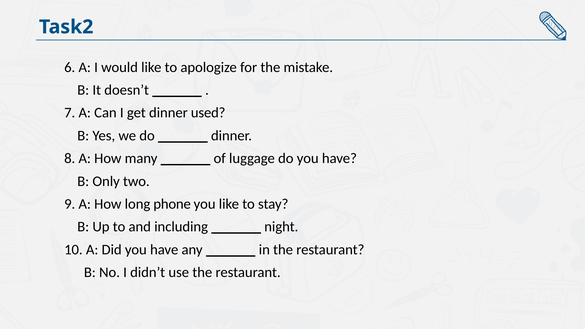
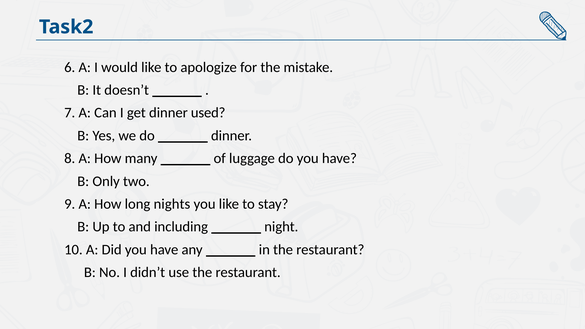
phone: phone -> nights
